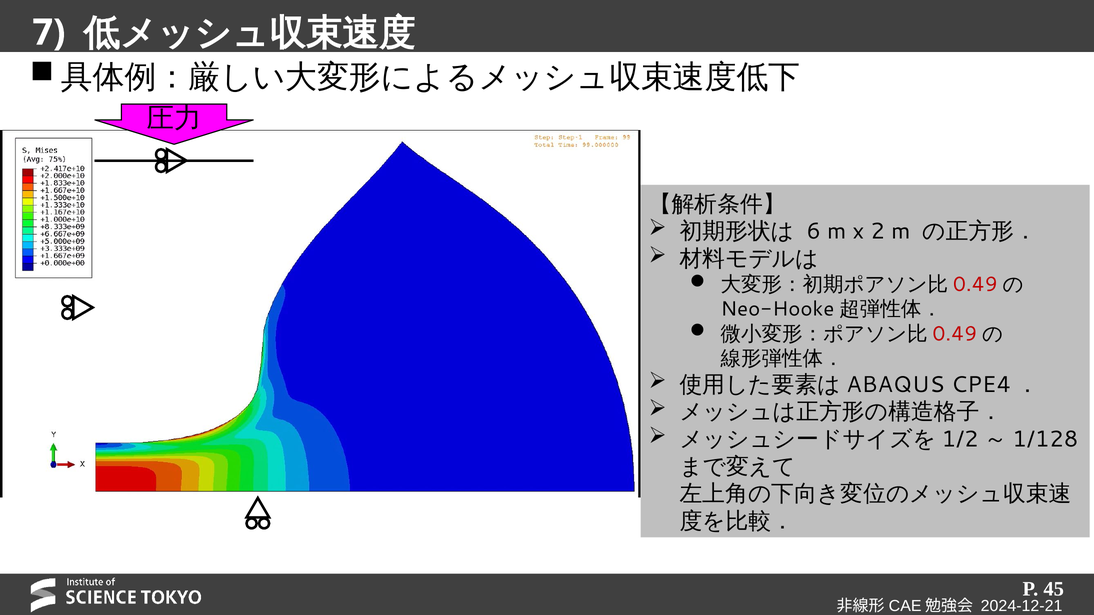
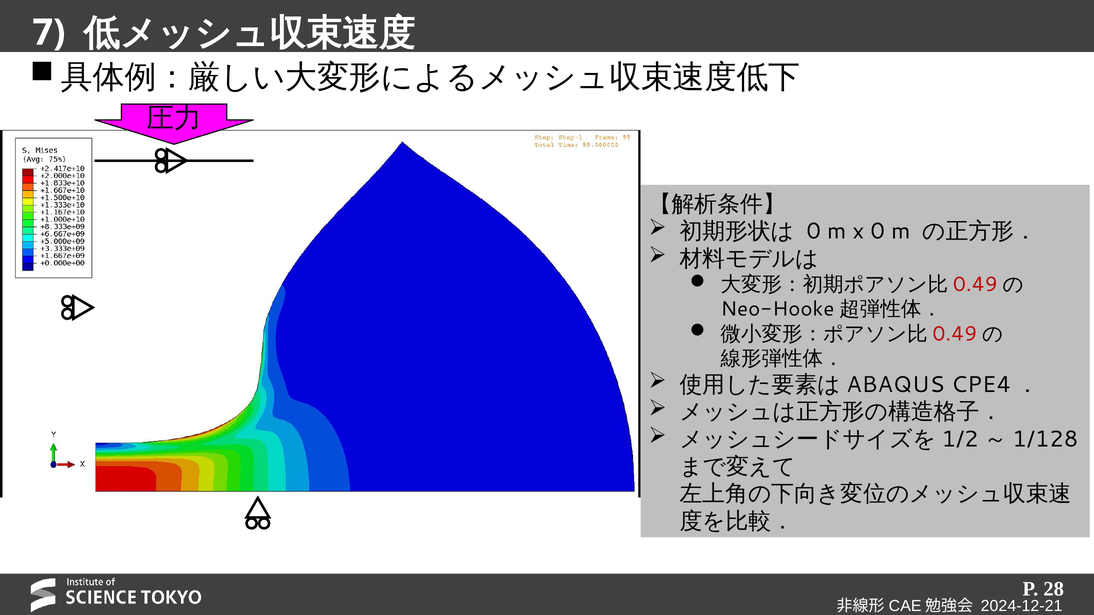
6 at (814, 232): 6 -> 0
x 2: 2 -> 0
45: 45 -> 28
